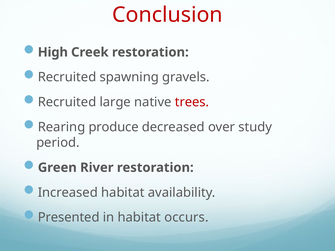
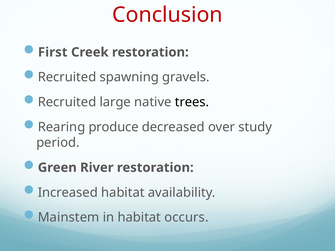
High: High -> First
trees colour: red -> black
Presented: Presented -> Mainstem
